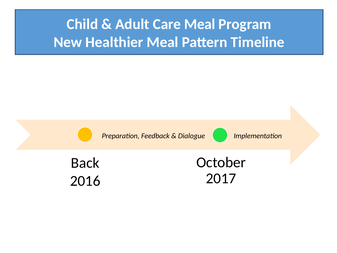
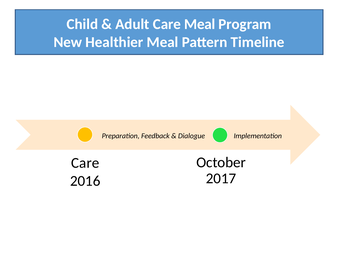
Back at (85, 163): Back -> Care
